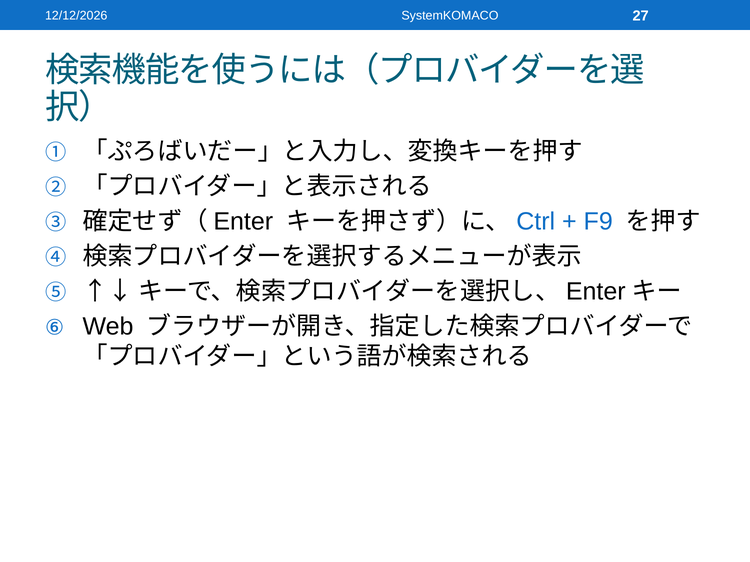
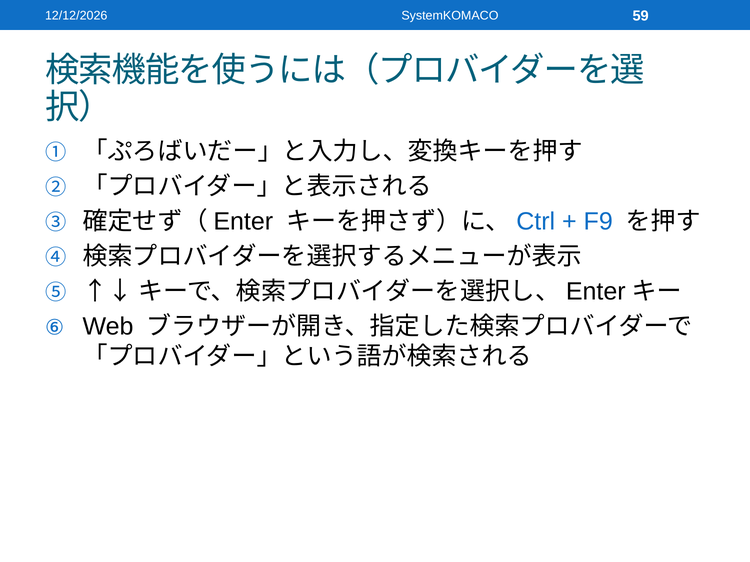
27: 27 -> 59
